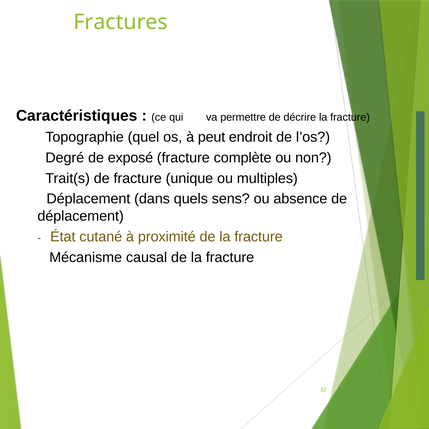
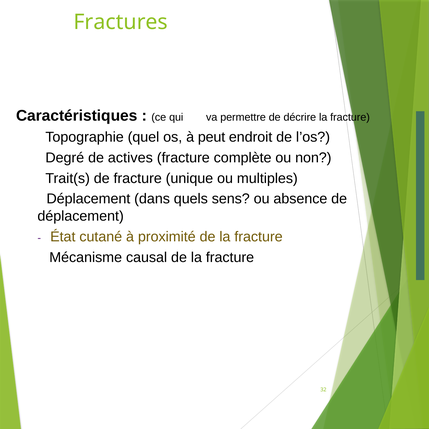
exposé: exposé -> actives
